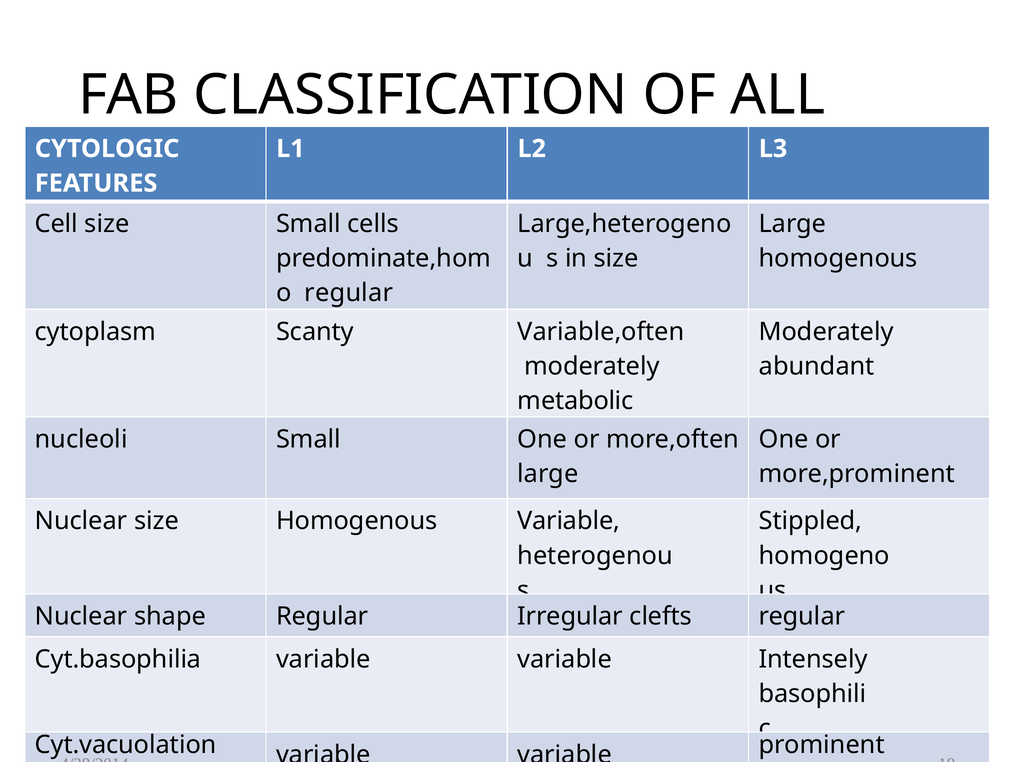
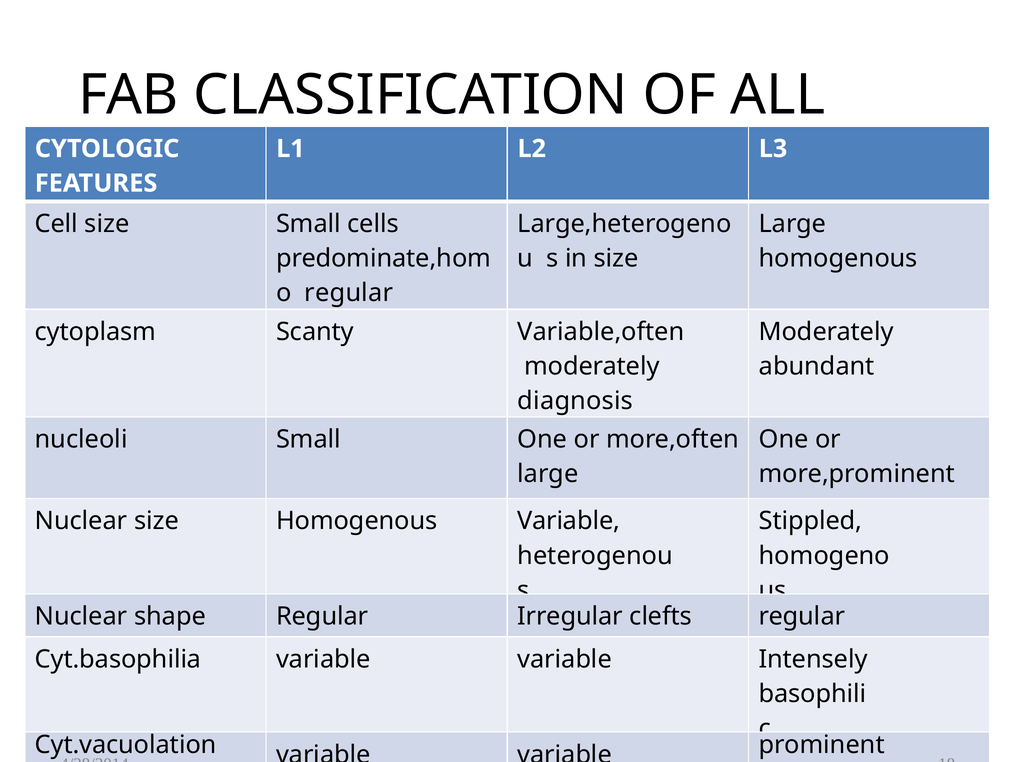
metabolic: metabolic -> diagnosis
